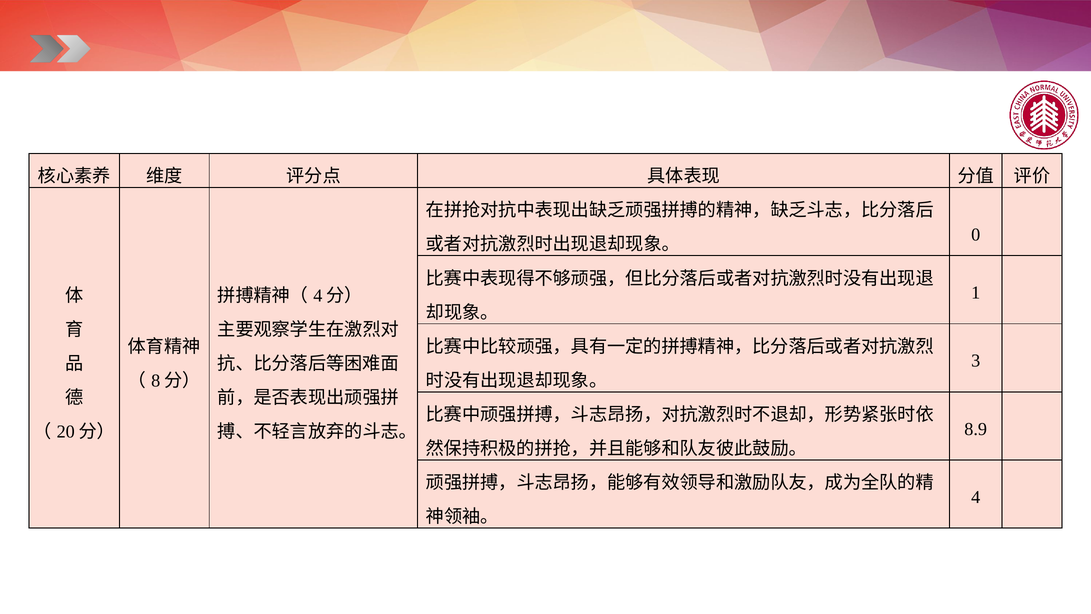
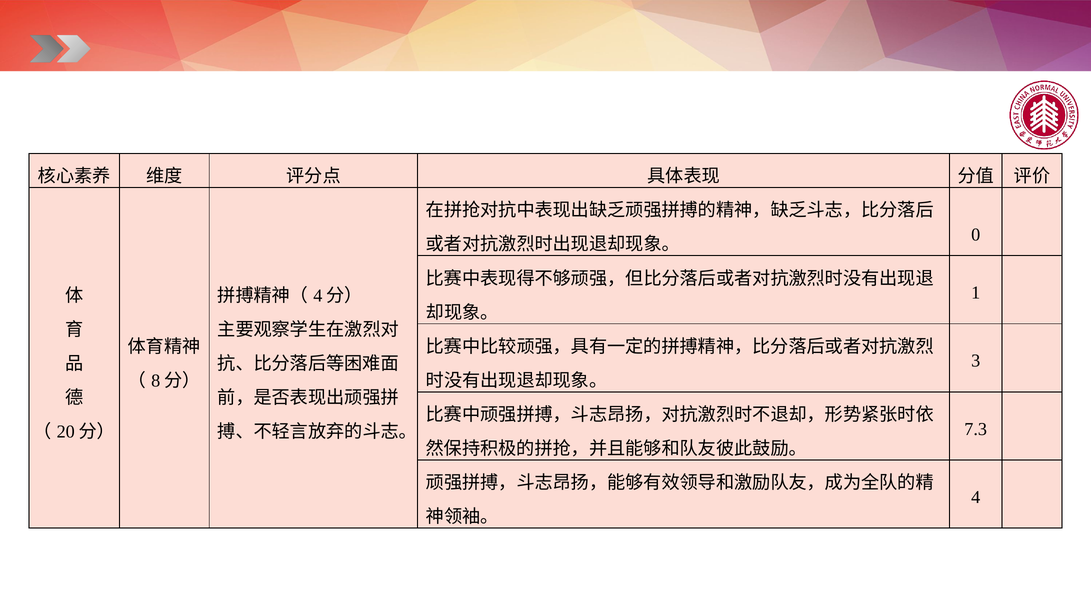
8.9: 8.9 -> 7.3
